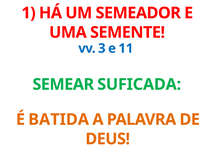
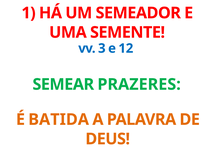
11: 11 -> 12
SUFICADA: SUFICADA -> PRAZERES
